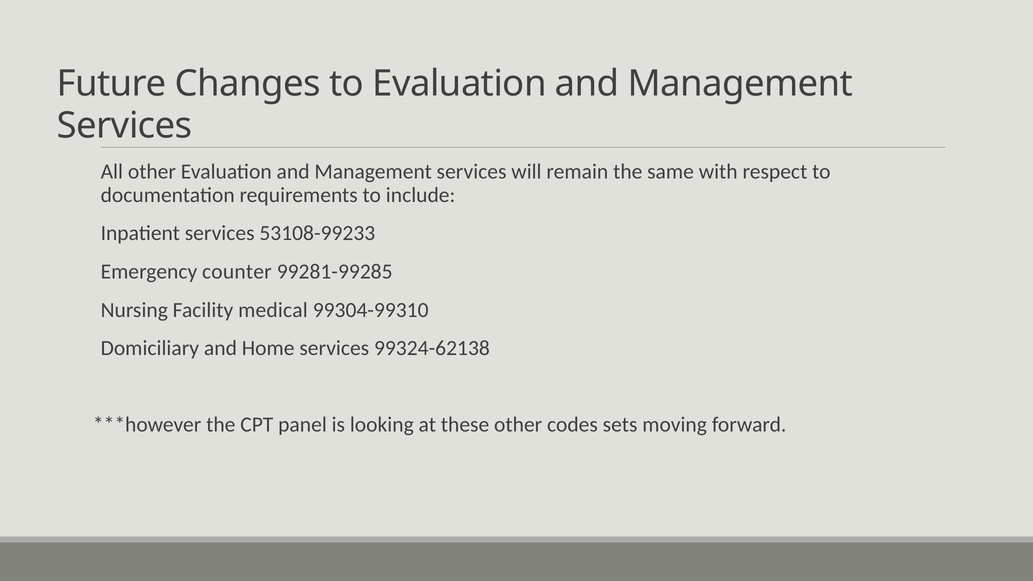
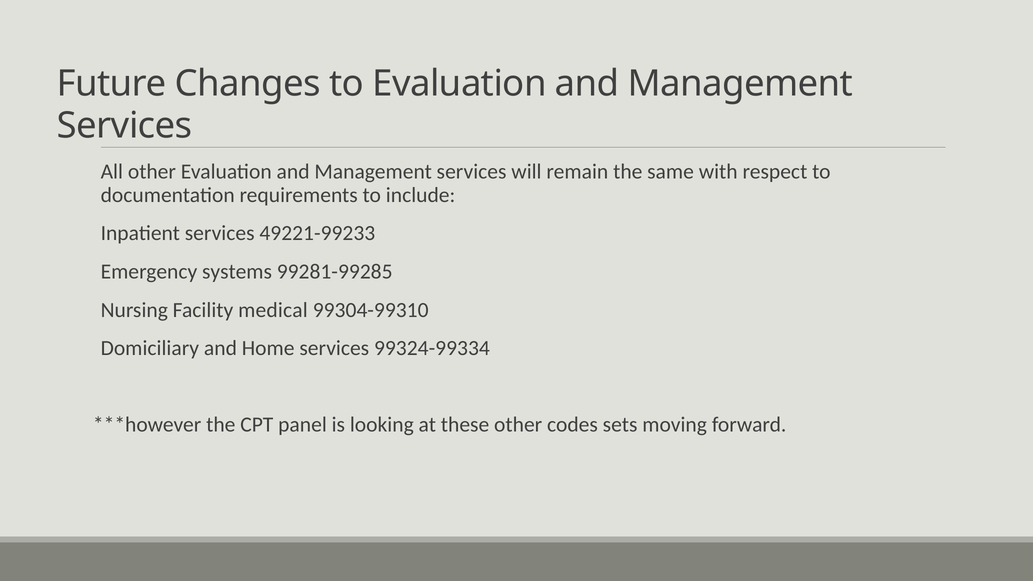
53108-99233: 53108-99233 -> 49221-99233
counter: counter -> systems
99324-62138: 99324-62138 -> 99324-99334
